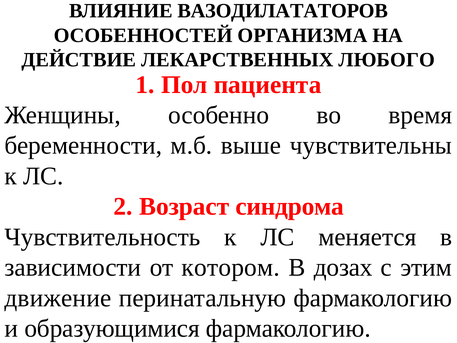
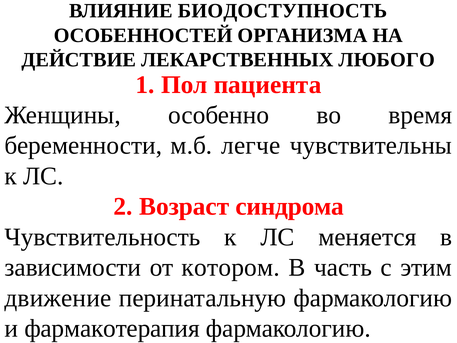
ВАЗОДИЛАТАТОРОВ: ВАЗОДИЛАТАТОРОВ -> БИОДОСТУПНОСТЬ
выше: выше -> легче
дозах: дозах -> часть
образующимися: образующимися -> фармакотерапия
